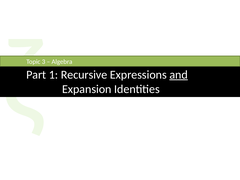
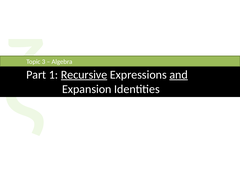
Recursive underline: none -> present
